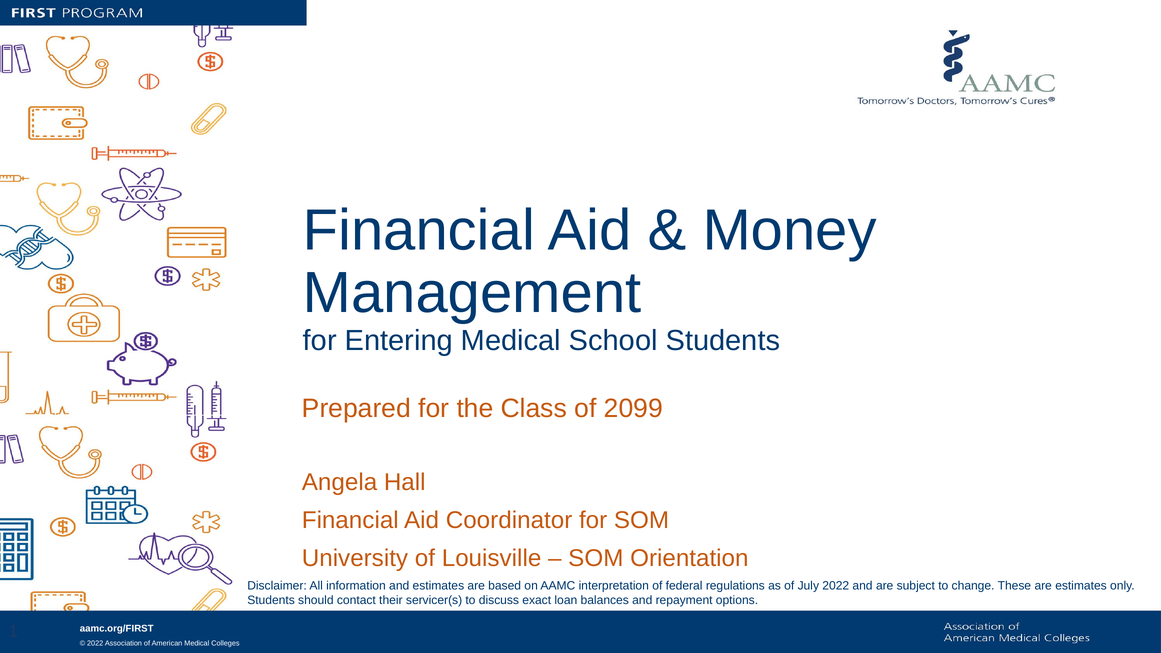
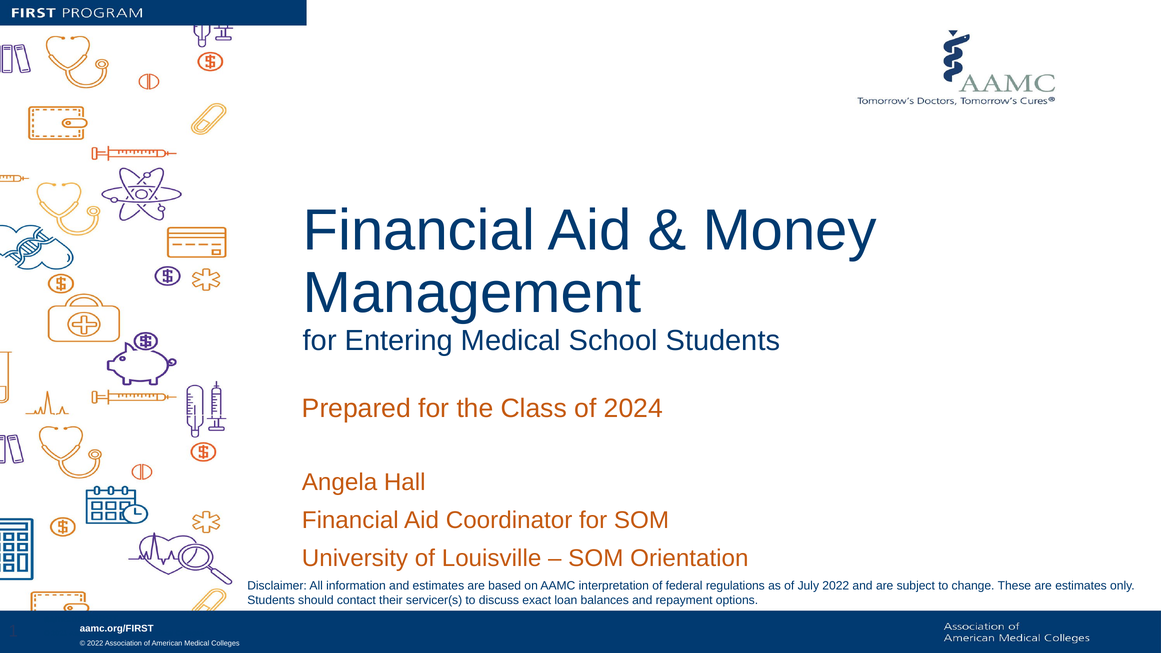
2099: 2099 -> 2024
